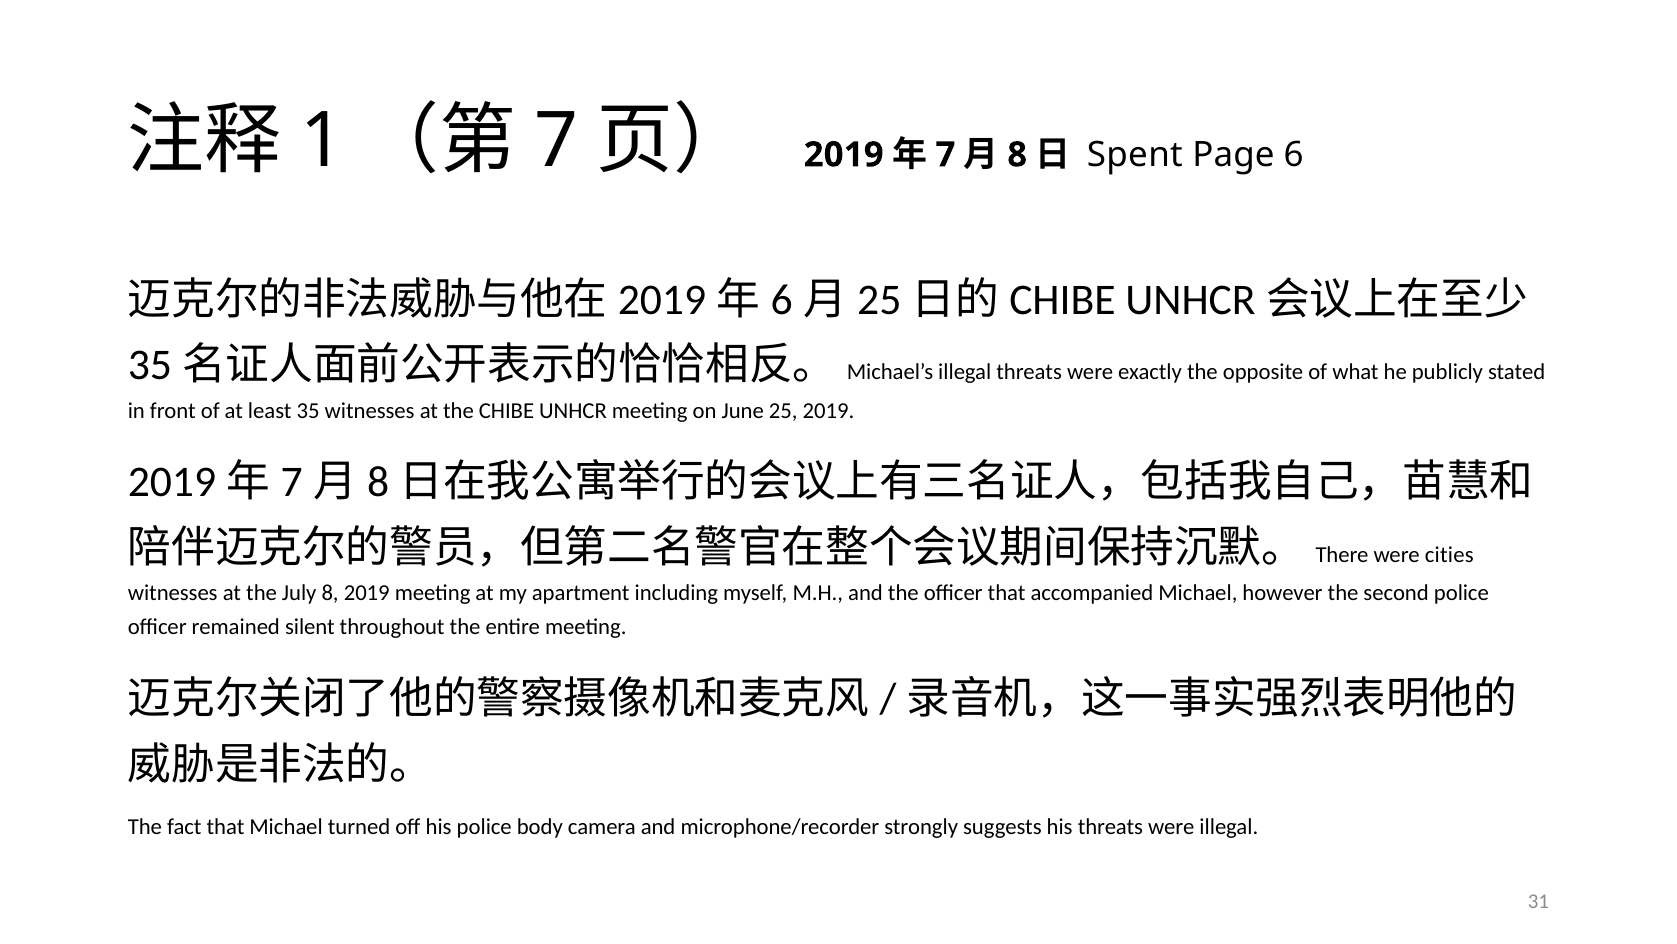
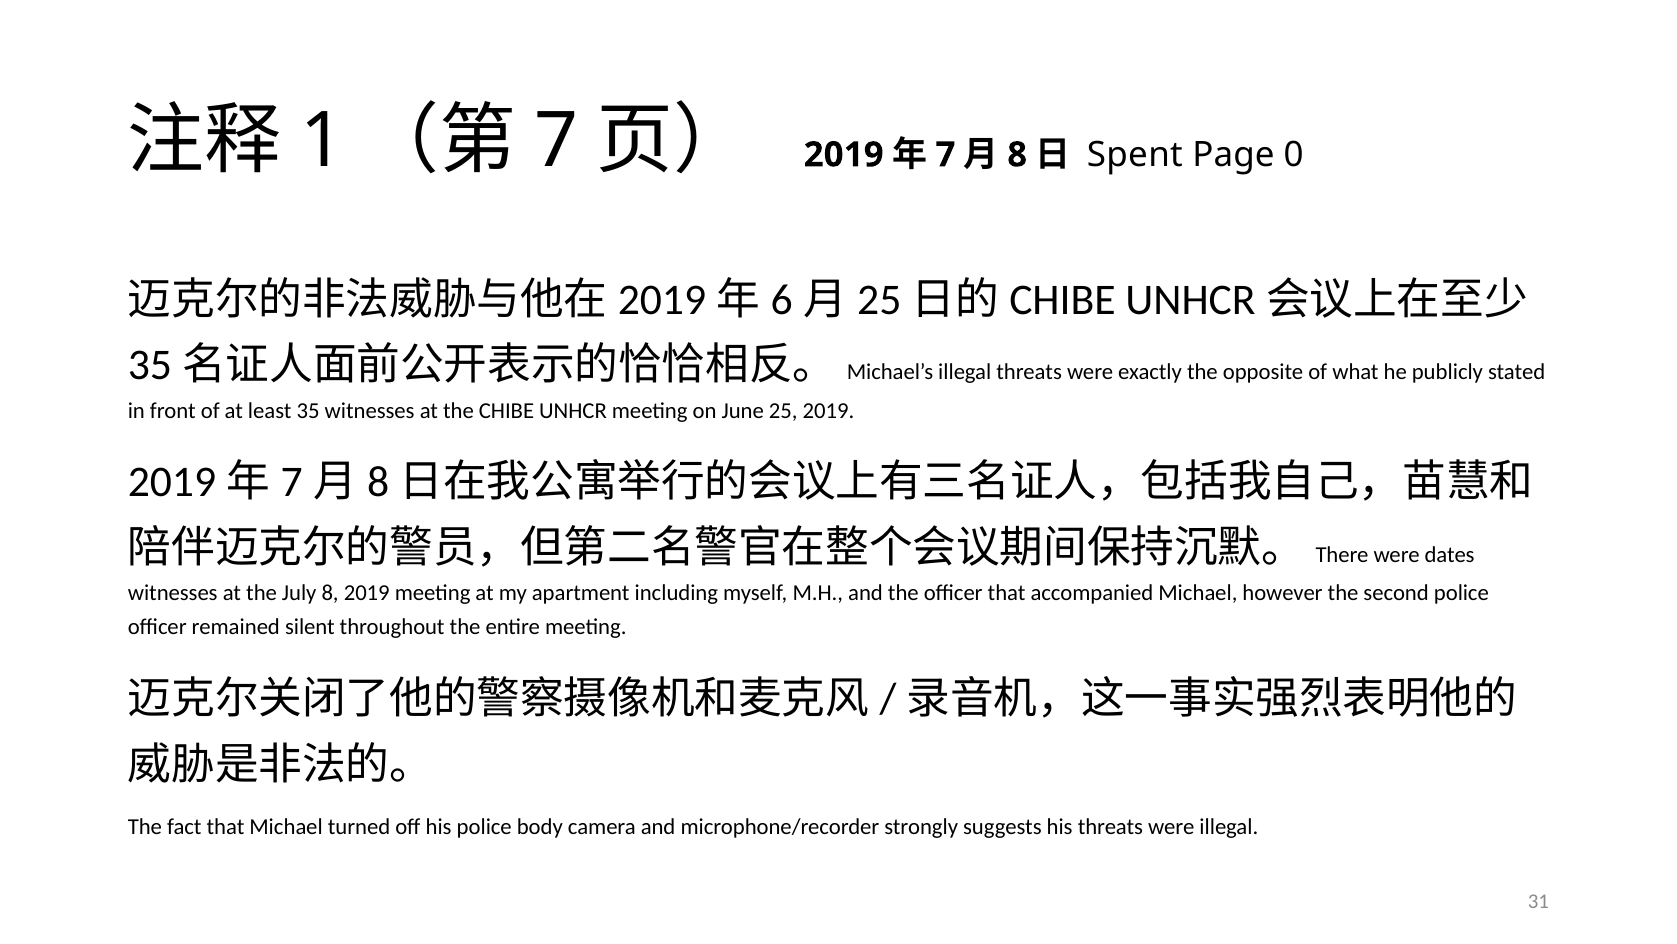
6: 6 -> 0
cities: cities -> dates
